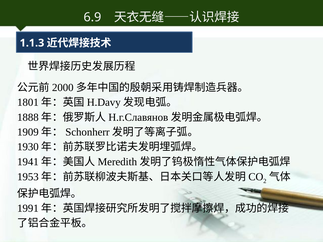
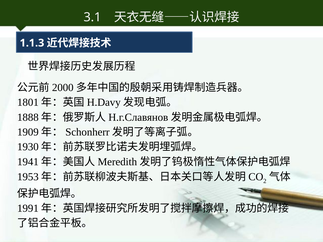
6.9: 6.9 -> 3.1
